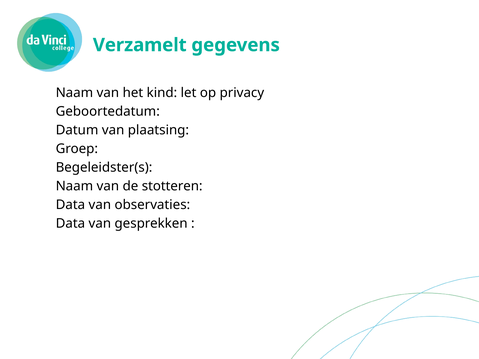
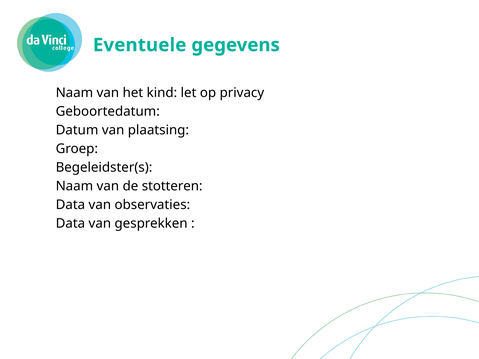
Verzamelt: Verzamelt -> Eventuele
